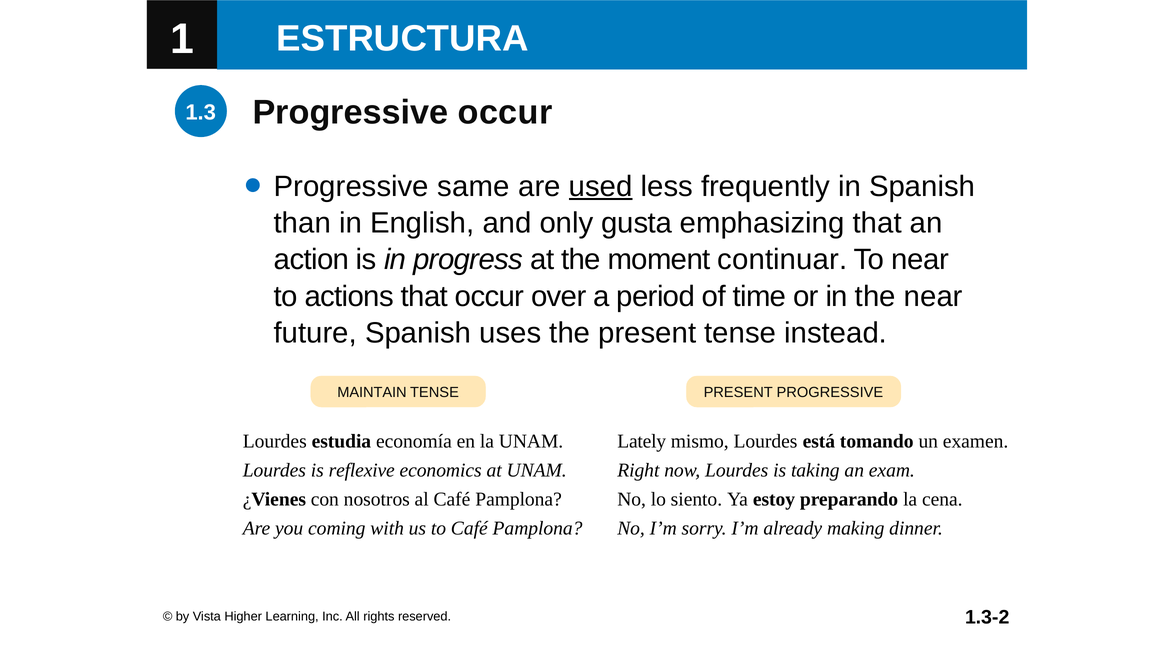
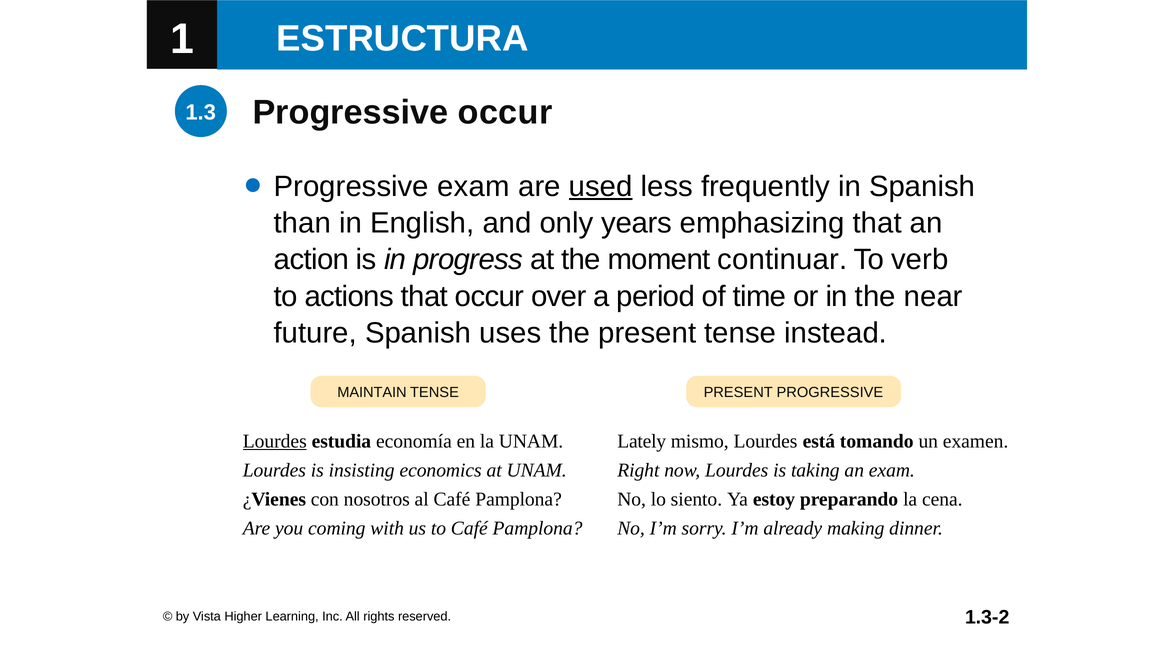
Progressive same: same -> exam
gusta: gusta -> years
To near: near -> verb
Lourdes at (275, 441) underline: none -> present
reflexive: reflexive -> insisting
